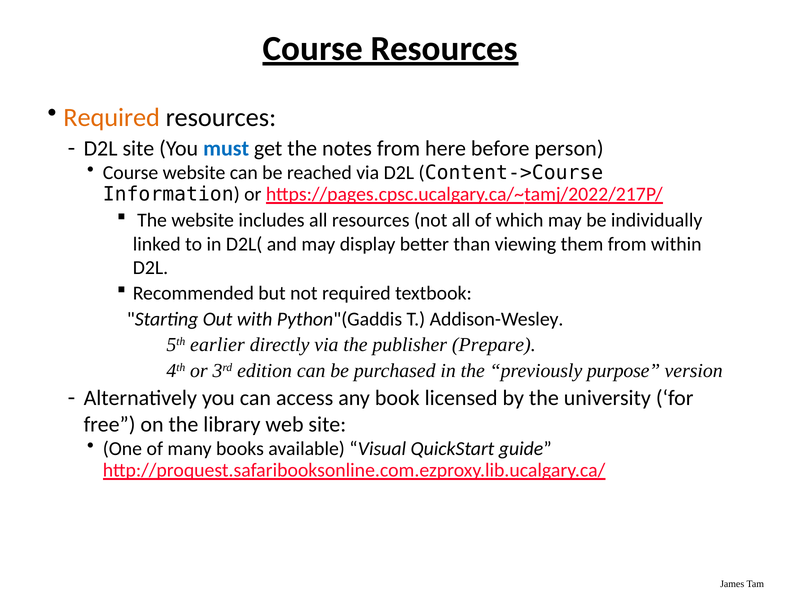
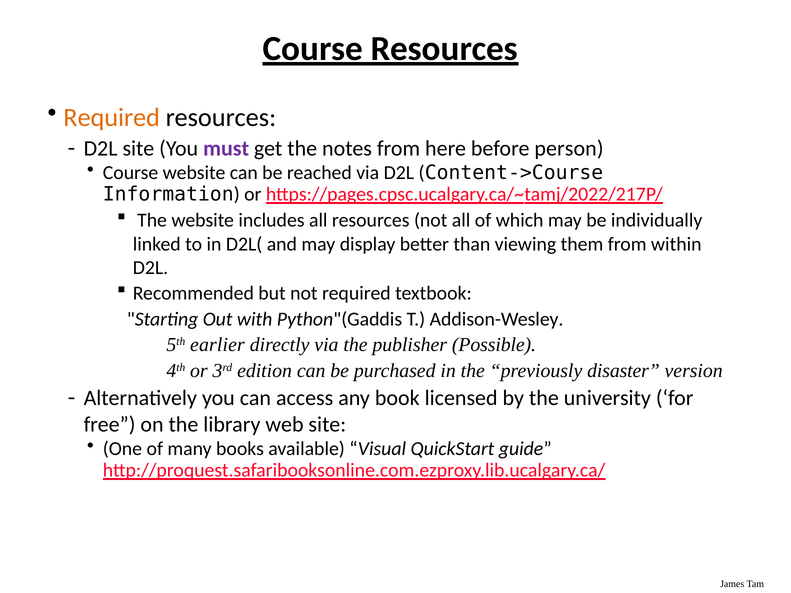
must colour: blue -> purple
Prepare: Prepare -> Possible
purpose: purpose -> disaster
